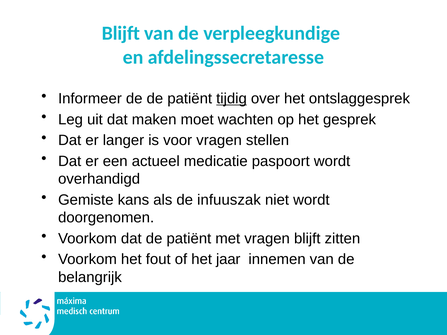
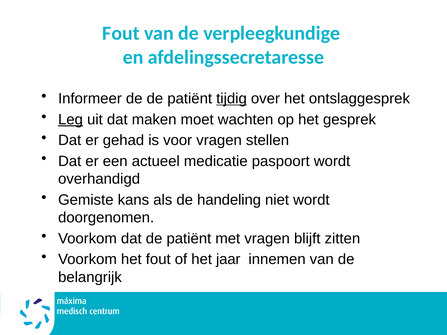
Blijft at (121, 33): Blijft -> Fout
Leg underline: none -> present
langer: langer -> gehad
infuuszak: infuuszak -> handeling
